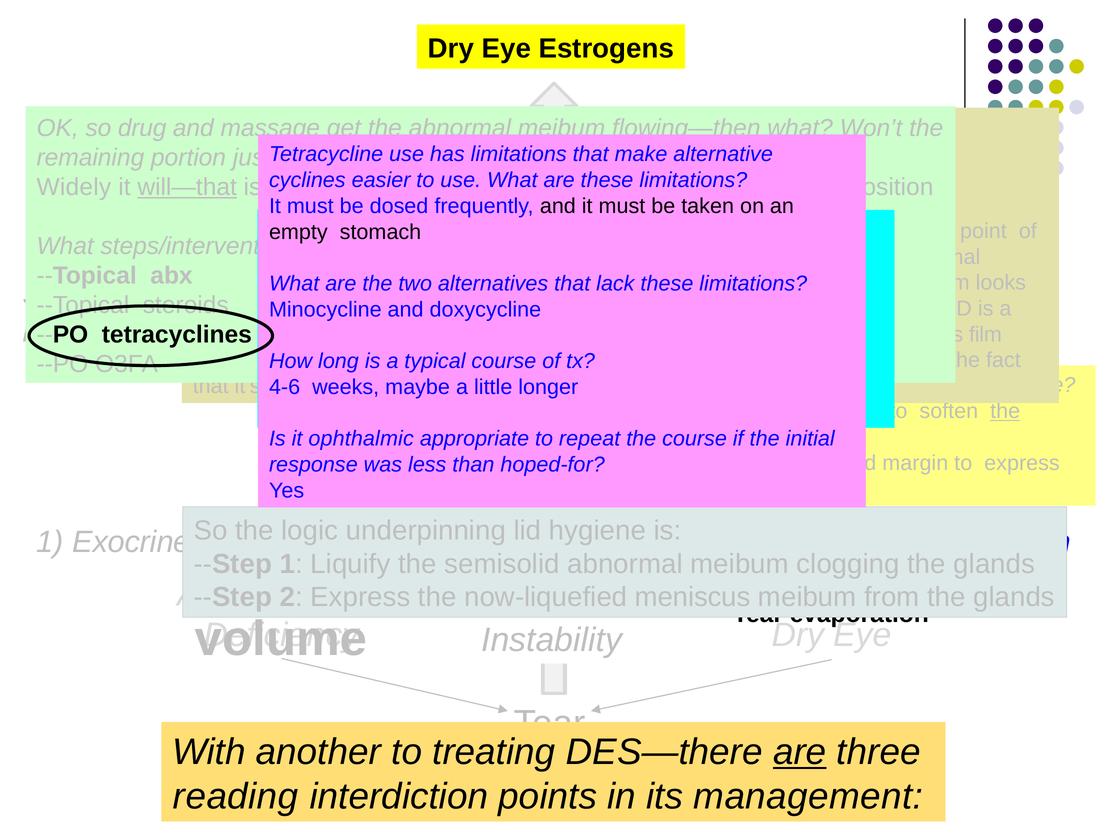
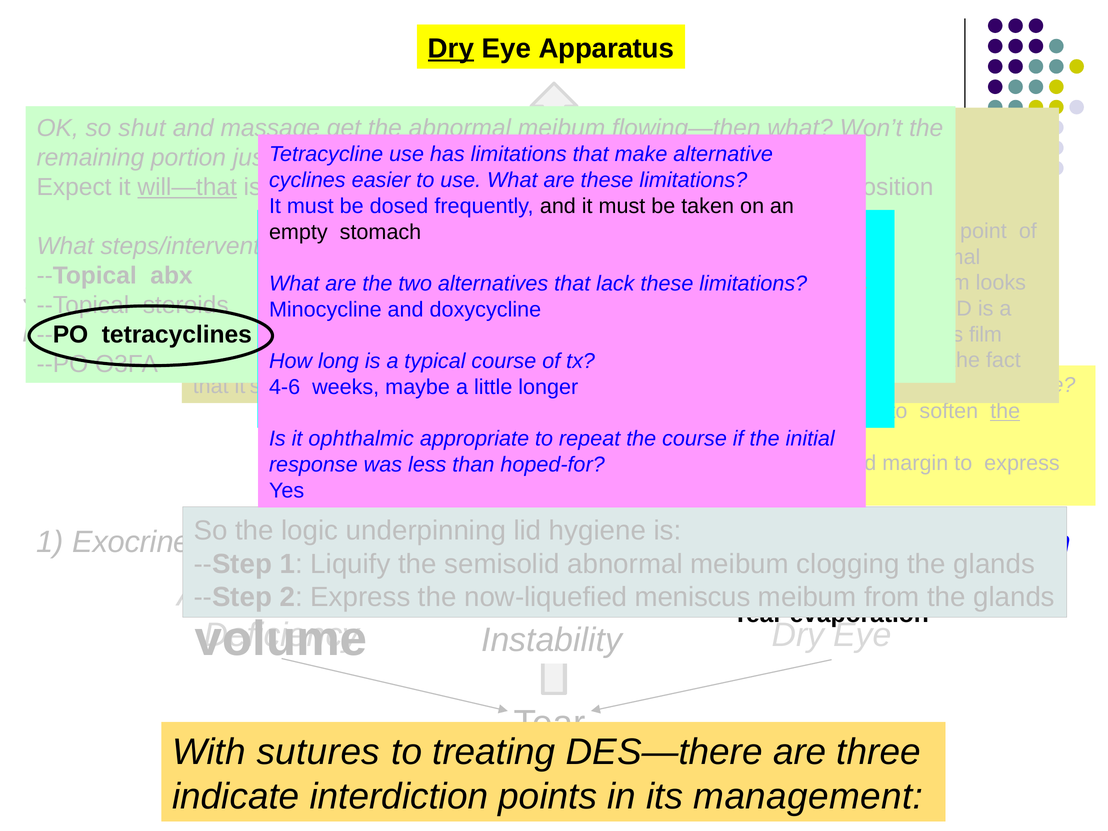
Dry at (451, 49) underline: none -> present
Estrogens: Estrogens -> Apparatus
drug: drug -> shut
Widely: Widely -> Expect
another: another -> sutures
are at (800, 752) underline: present -> none
reading: reading -> indicate
